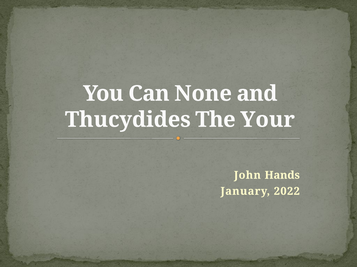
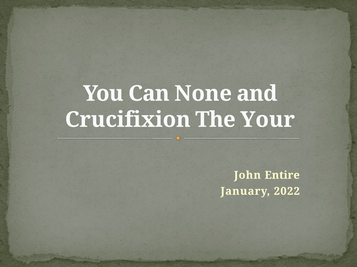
Thucydides: Thucydides -> Crucifixion
Hands: Hands -> Entire
